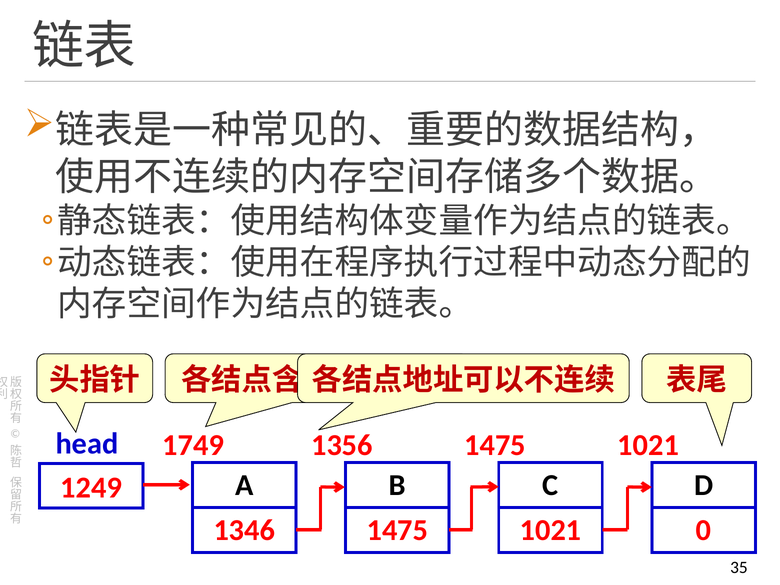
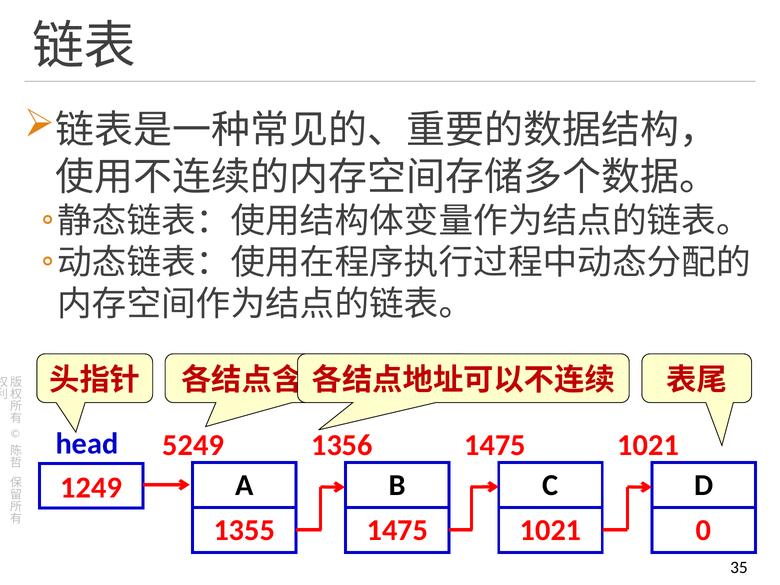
1749: 1749 -> 5249
1346: 1346 -> 1355
